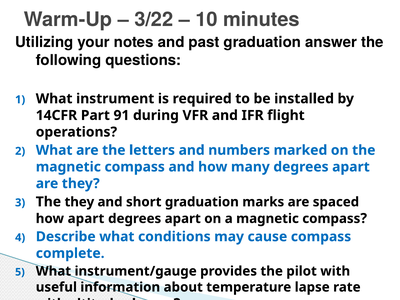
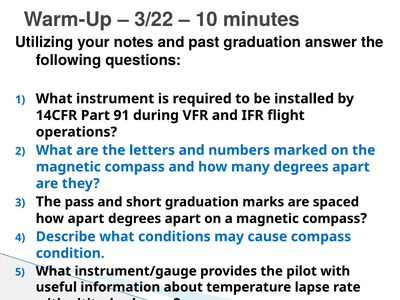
The they: they -> pass
complete: complete -> condition
